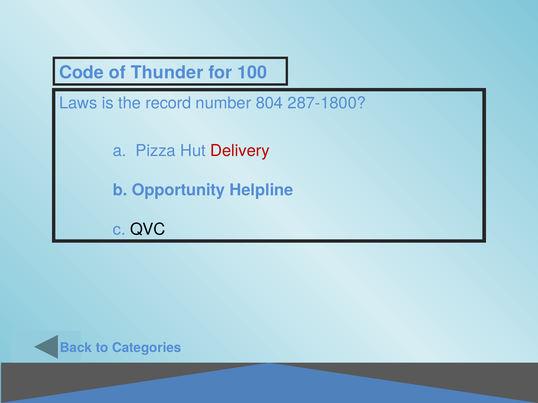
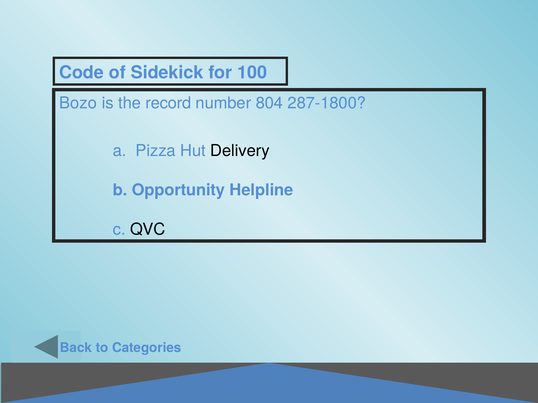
Thunder: Thunder -> Sidekick
Laws: Laws -> Bozo
Delivery colour: red -> black
